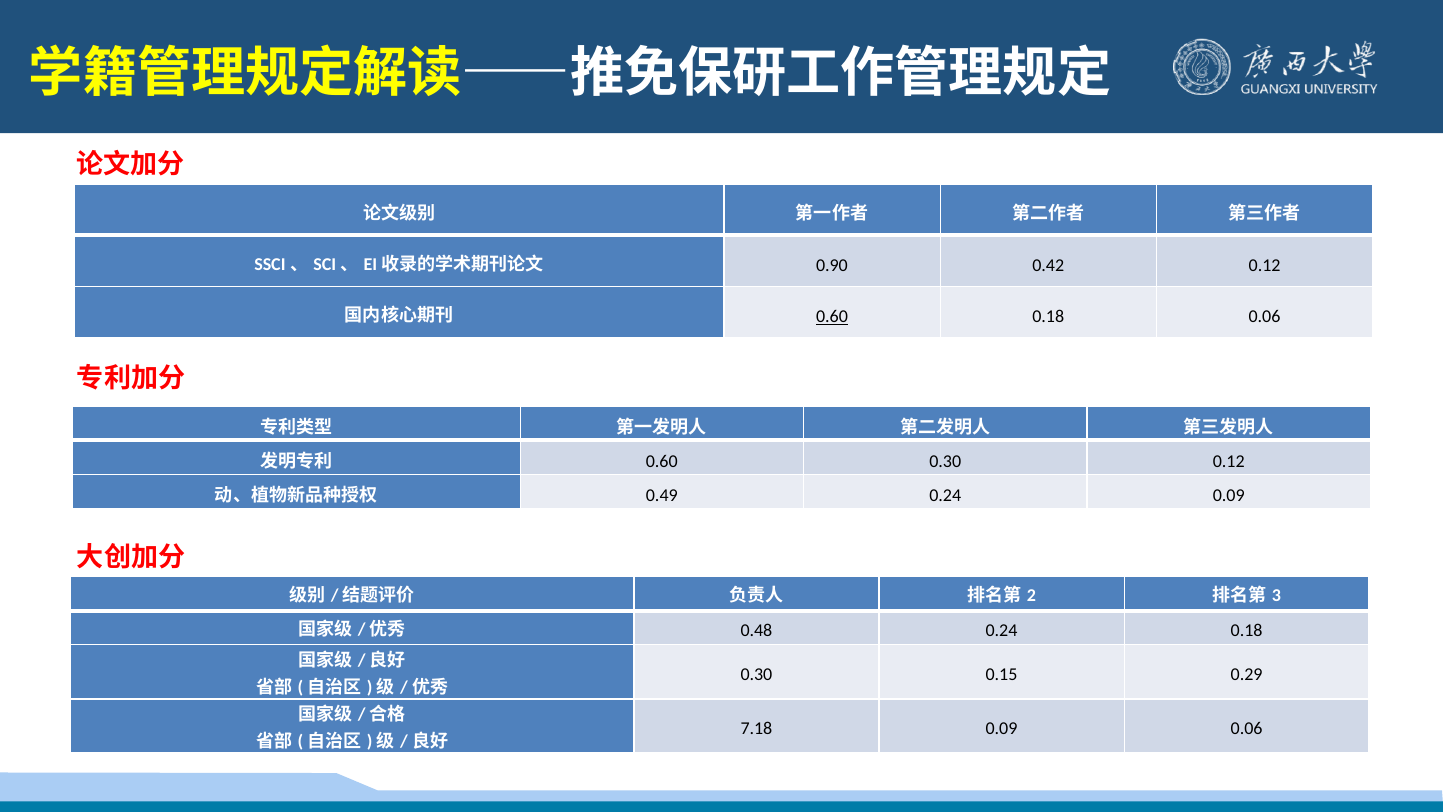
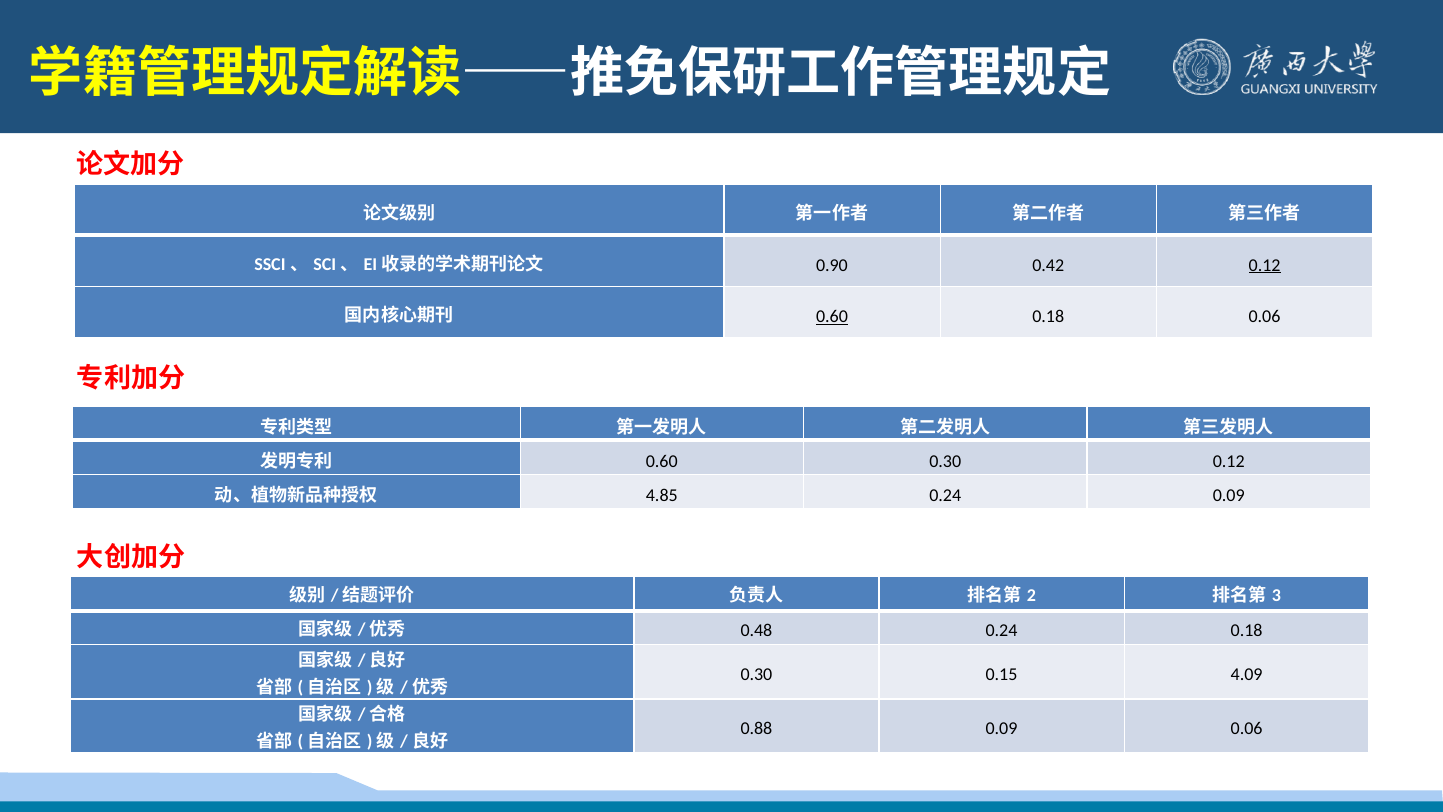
0.12 at (1265, 265) underline: none -> present
0.49: 0.49 -> 4.85
0.29: 0.29 -> 4.09
7.18: 7.18 -> 0.88
